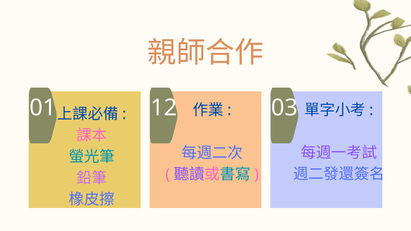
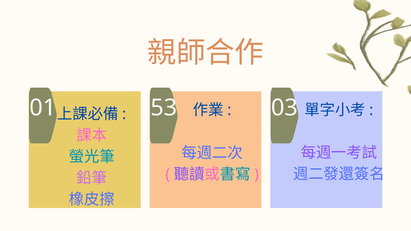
12: 12 -> 53
